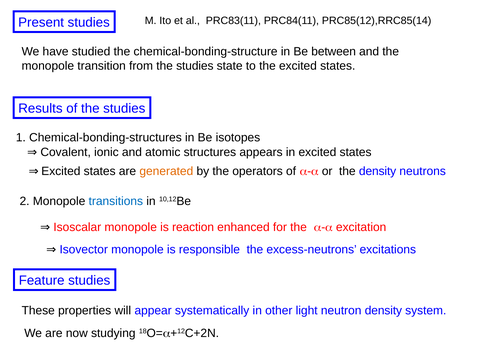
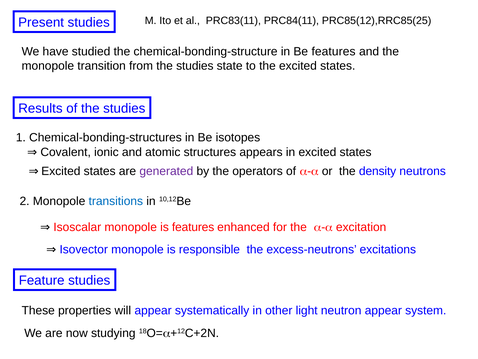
PRC85(12),RRC85(14: PRC85(12),RRC85(14 -> PRC85(12),RRC85(25
Be between: between -> features
generated colour: orange -> purple
is reaction: reaction -> features
neutron density: density -> appear
